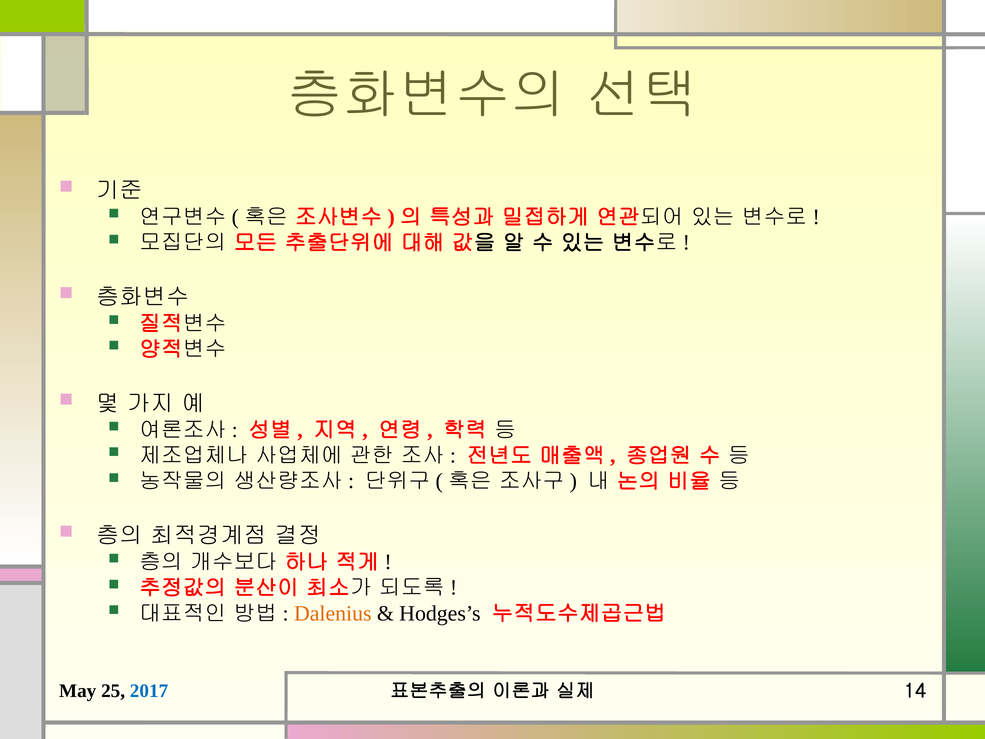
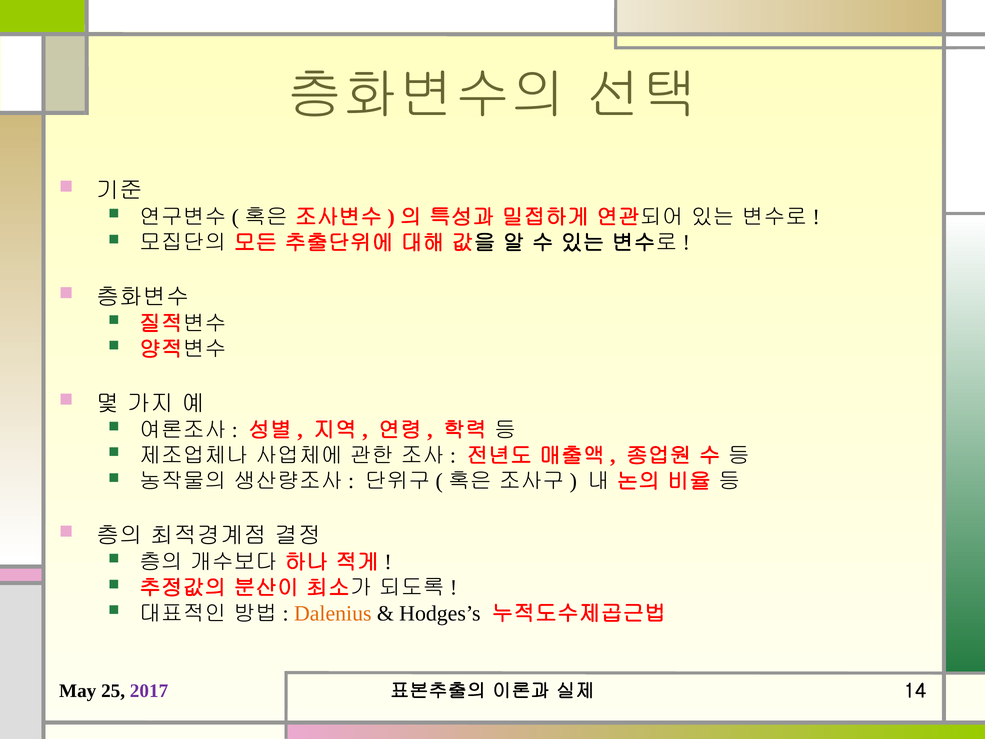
2017 colour: blue -> purple
